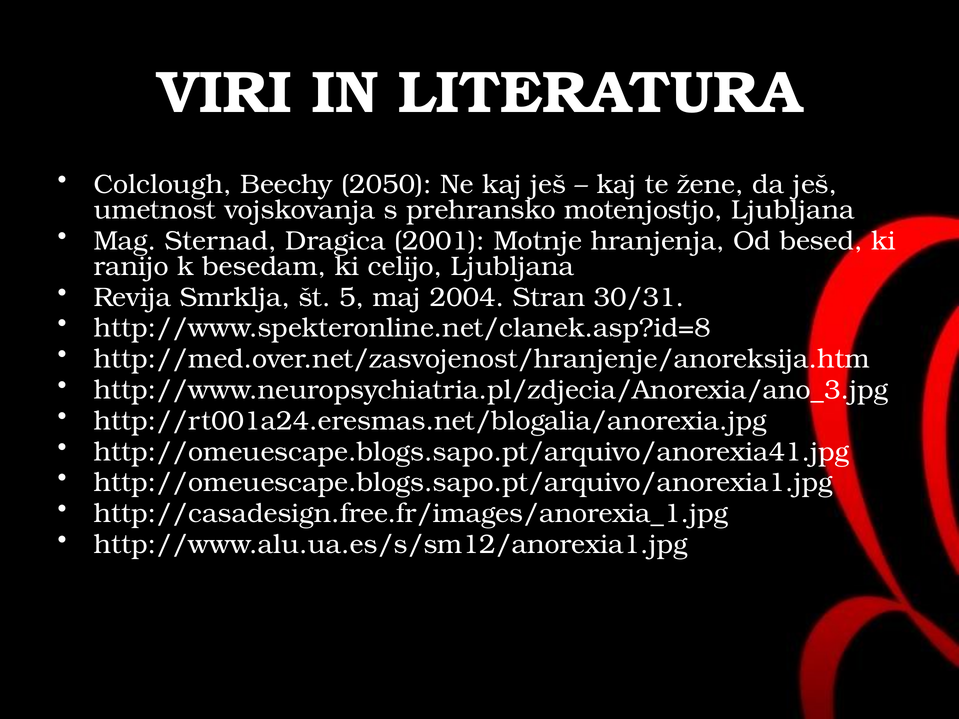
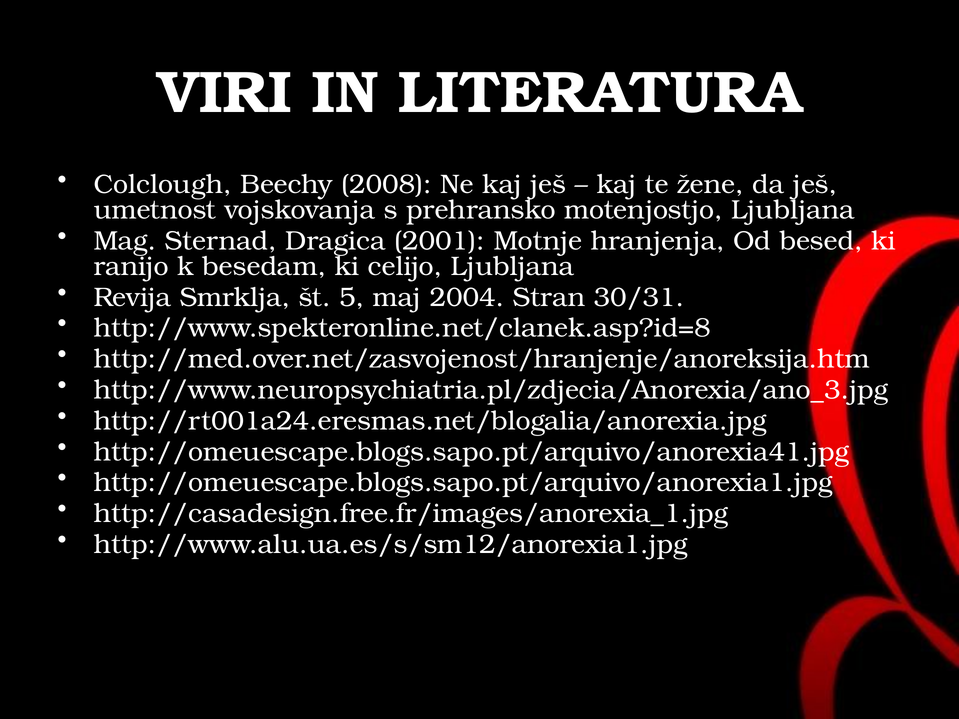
2050: 2050 -> 2008
